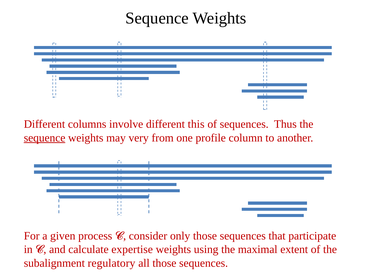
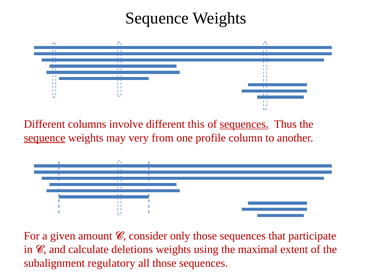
sequences at (244, 124) underline: none -> present
process: process -> amount
expertise: expertise -> deletions
